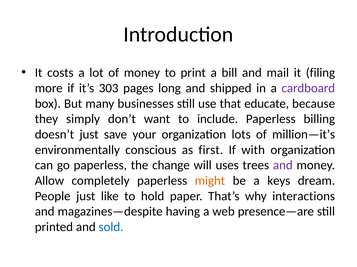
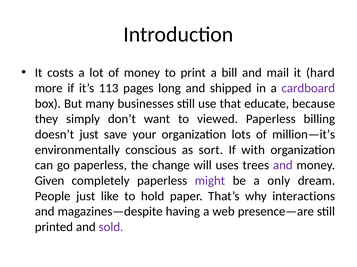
filing: filing -> hard
303: 303 -> 113
include: include -> viewed
first: first -> sort
Allow: Allow -> Given
might colour: orange -> purple
keys: keys -> only
sold colour: blue -> purple
